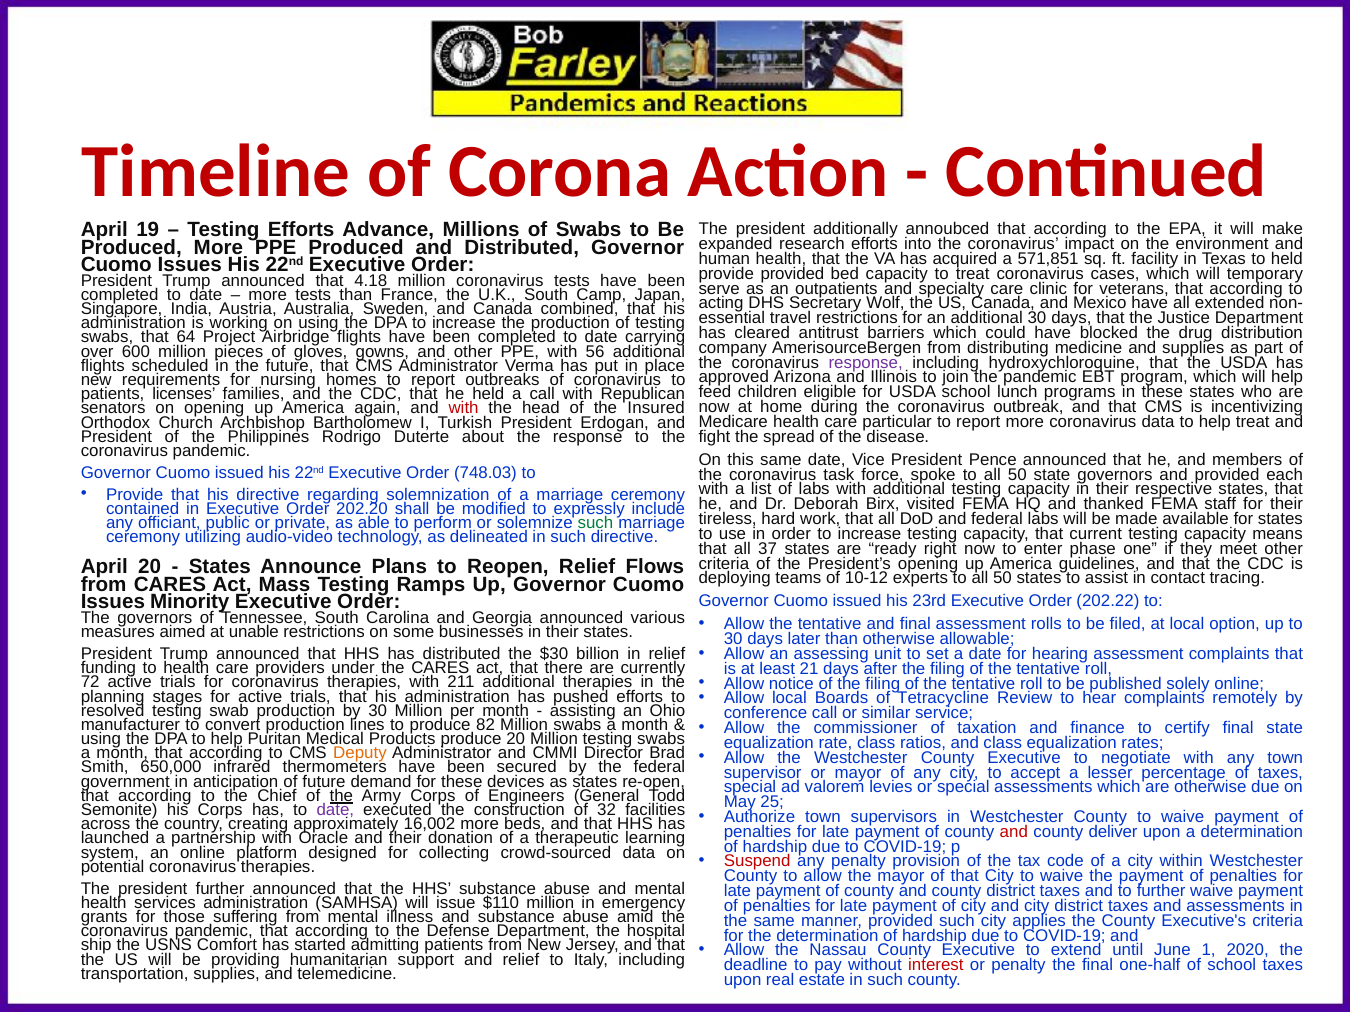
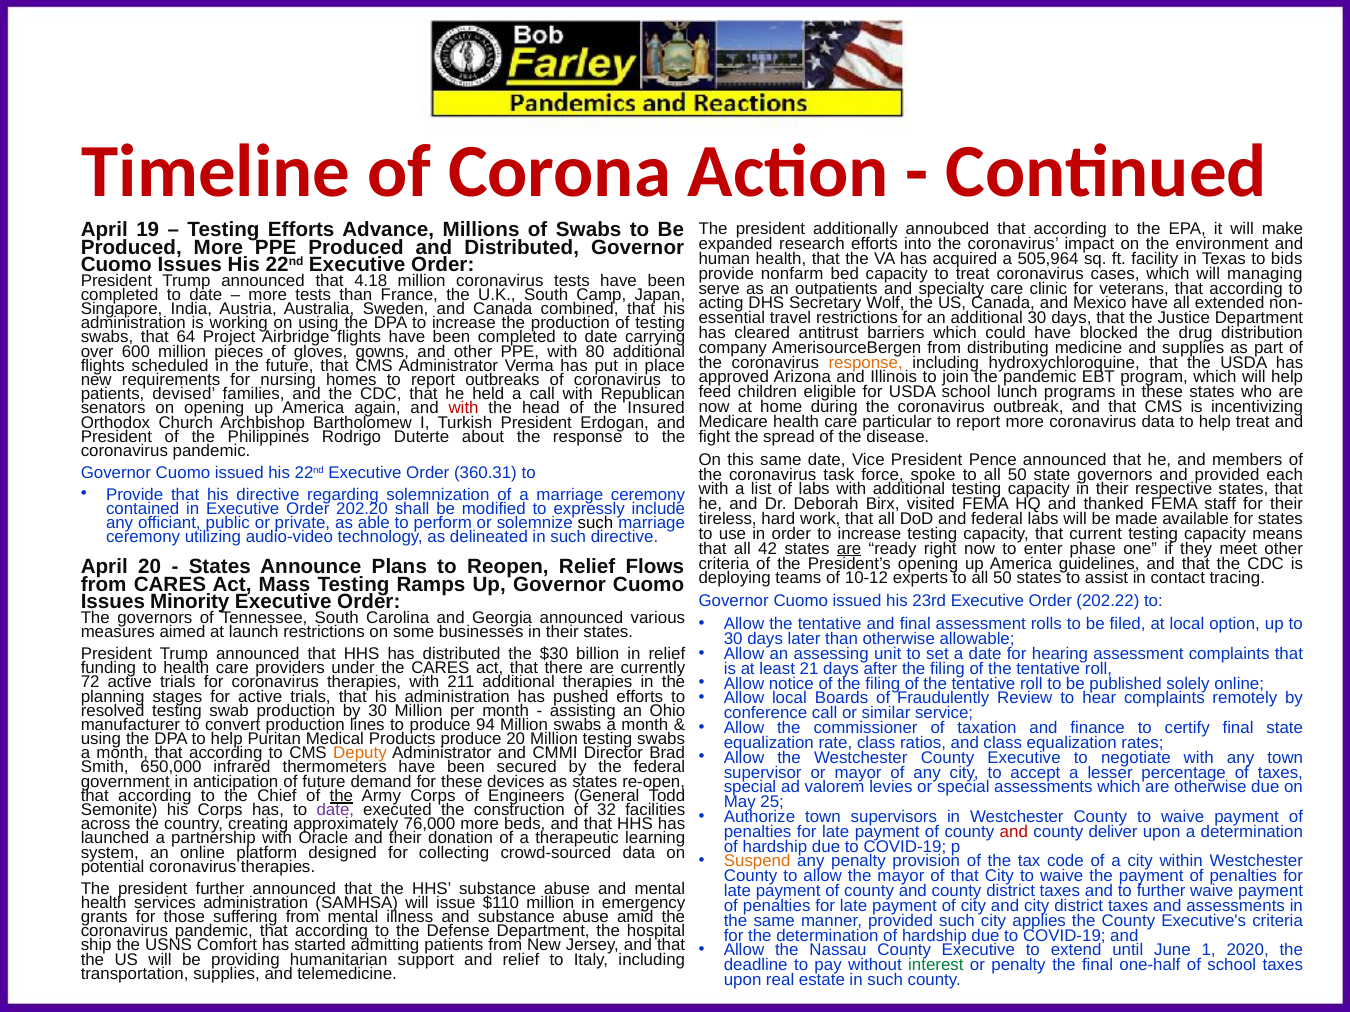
571,851: 571,851 -> 505,964
to held: held -> bids
provide provided: provided -> nonfarm
temporary: temporary -> managing
56: 56 -> 80
response at (866, 363) colour: purple -> orange
licenses: licenses -> devised
748.03: 748.03 -> 360.31
such at (595, 523) colour: green -> black
37: 37 -> 42
are at (849, 549) underline: none -> present
unable: unable -> launch
Tetracycline: Tetracycline -> Fraudulently
82: 82 -> 94
16,002: 16,002 -> 76,000
Suspend colour: red -> orange
interest colour: red -> green
